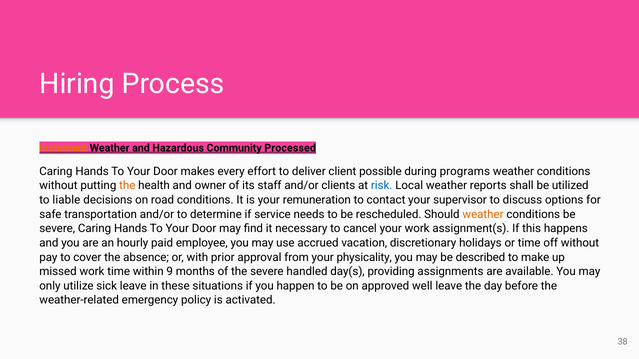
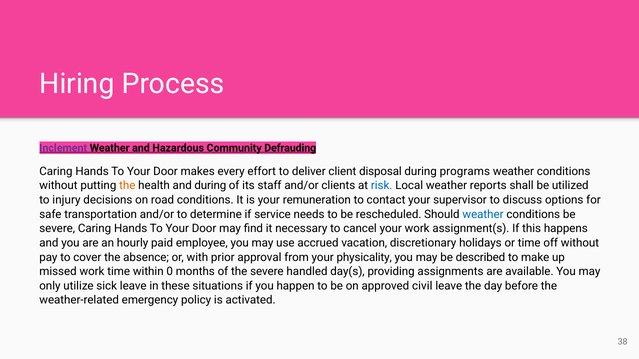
Inclement colour: orange -> purple
Processed: Processed -> Defrauding
possible: possible -> disposal
and owner: owner -> during
liable: liable -> injury
weather at (483, 215) colour: orange -> blue
9: 9 -> 0
well: well -> civil
